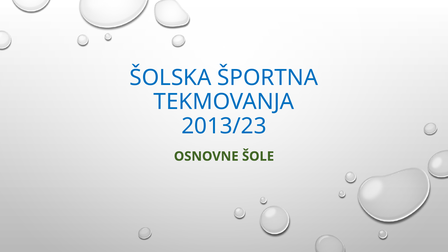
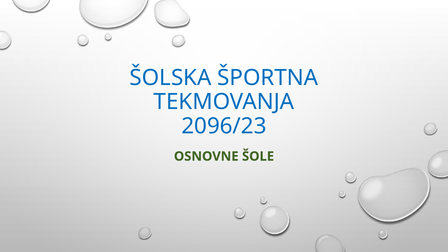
2013/23: 2013/23 -> 2096/23
